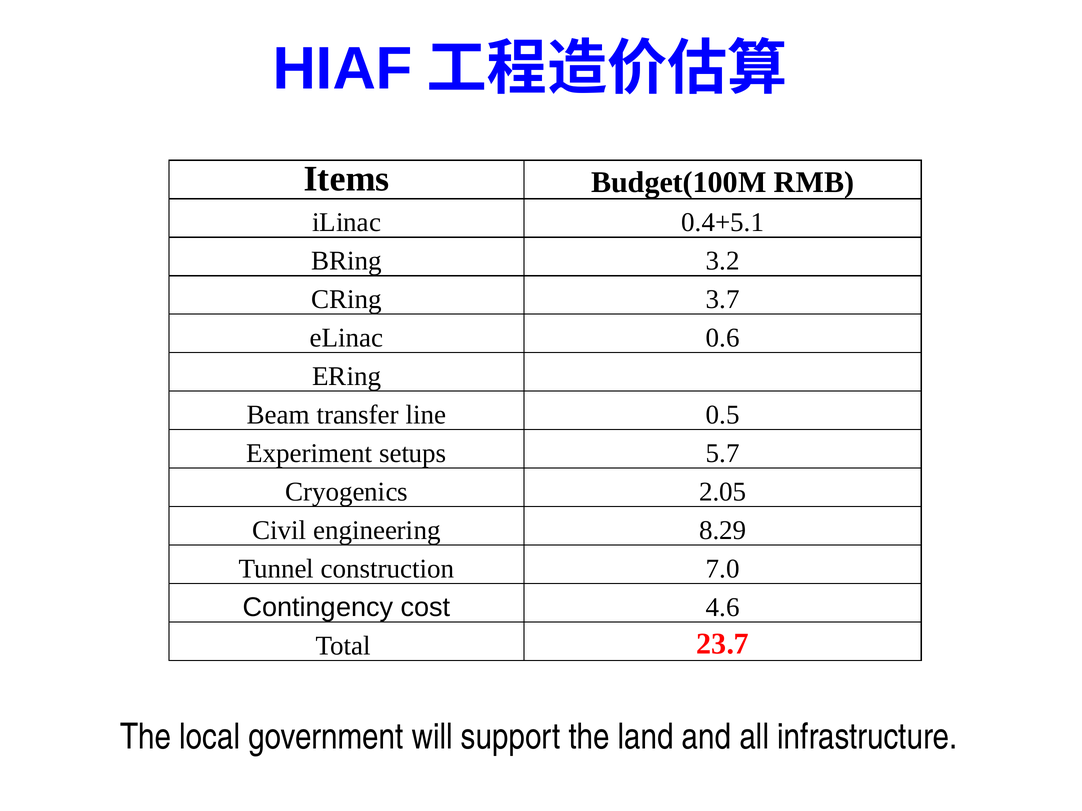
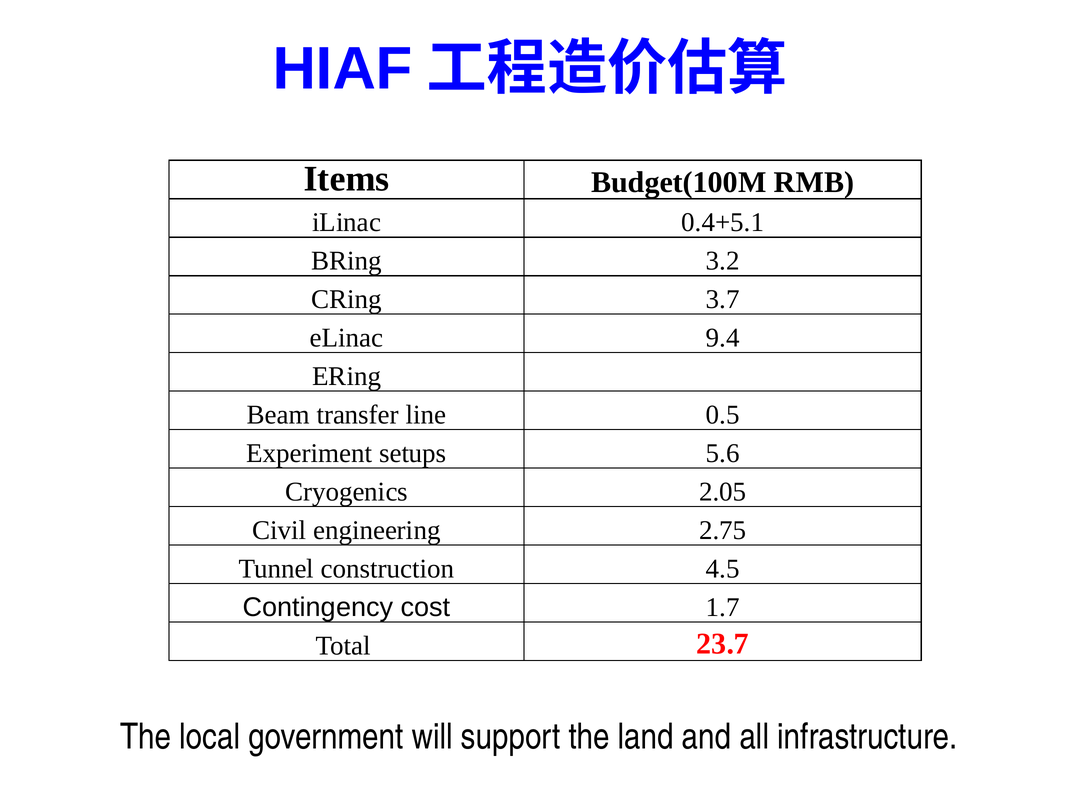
0.6: 0.6 -> 9.4
5.7: 5.7 -> 5.6
8.29: 8.29 -> 2.75
7.0: 7.0 -> 4.5
4.6: 4.6 -> 1.7
